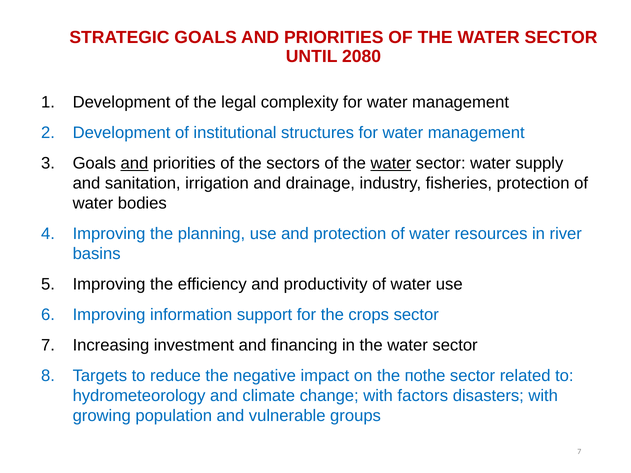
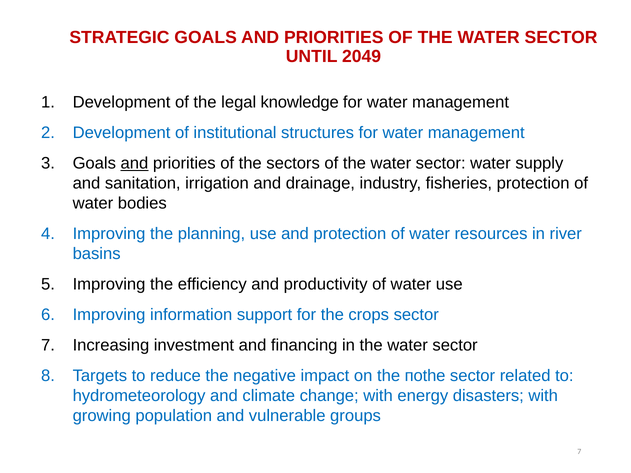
2080: 2080 -> 2049
complexity: complexity -> knowledge
water at (391, 163) underline: present -> none
factors: factors -> energy
